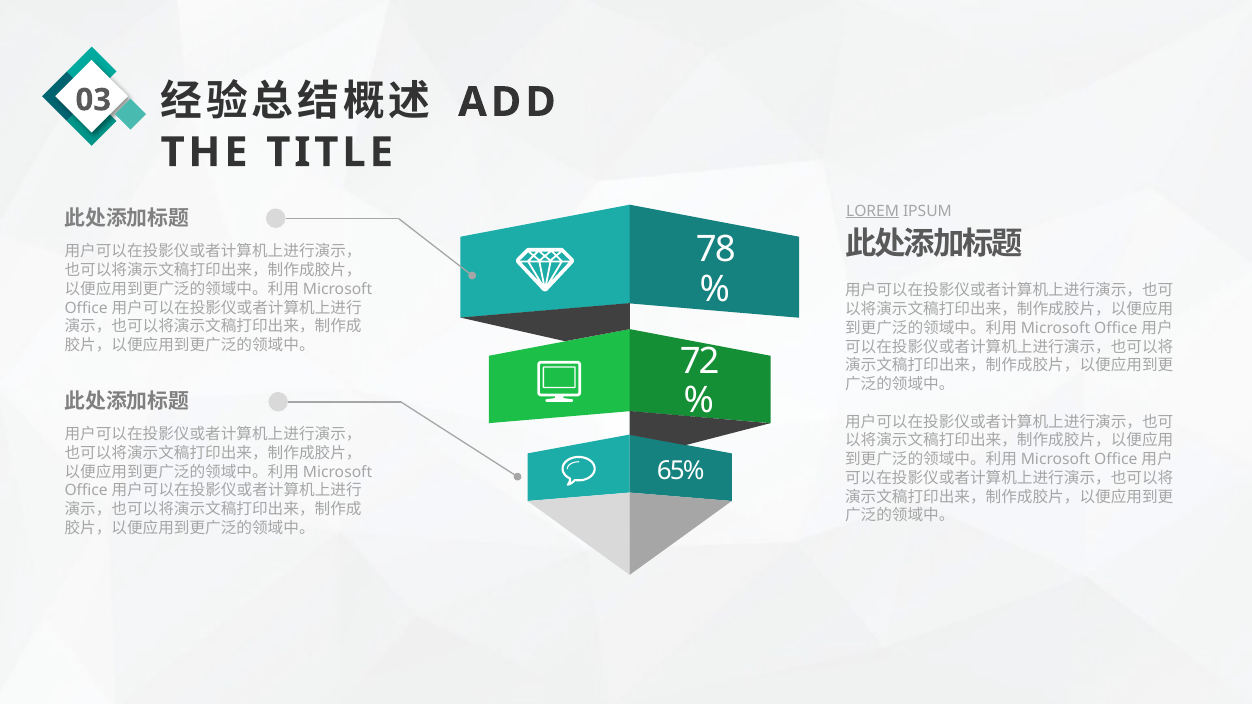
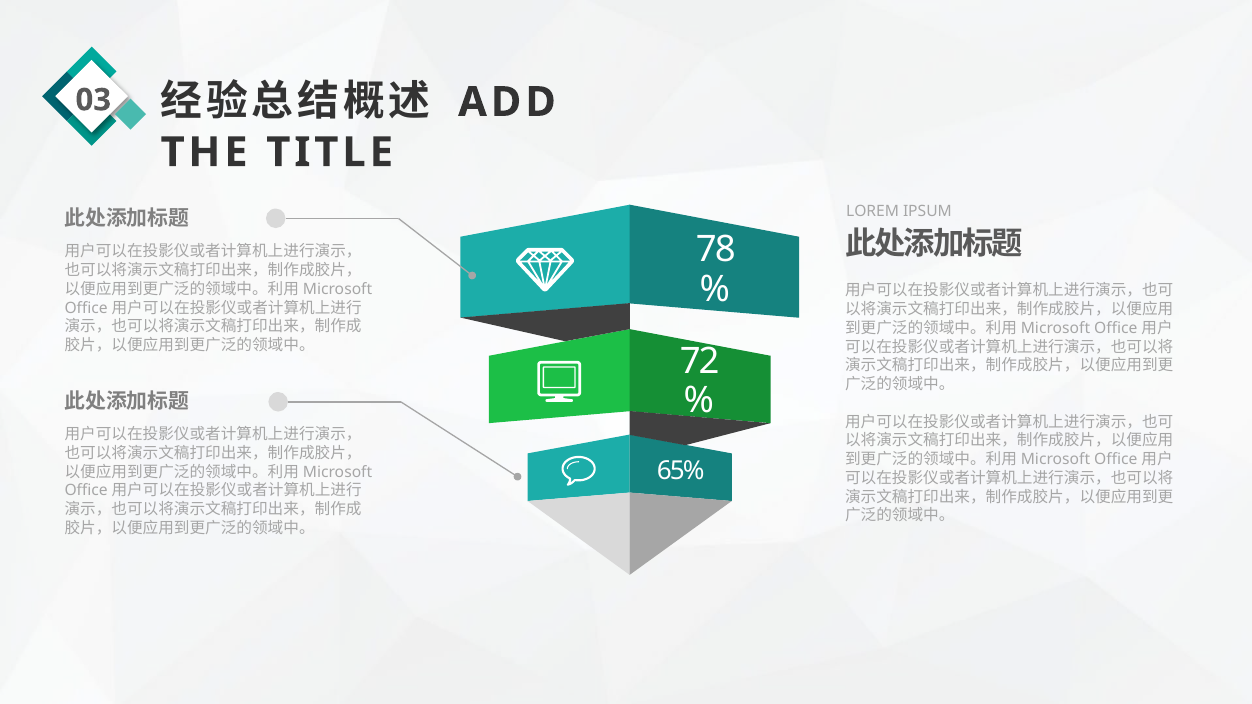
LOREM underline: present -> none
